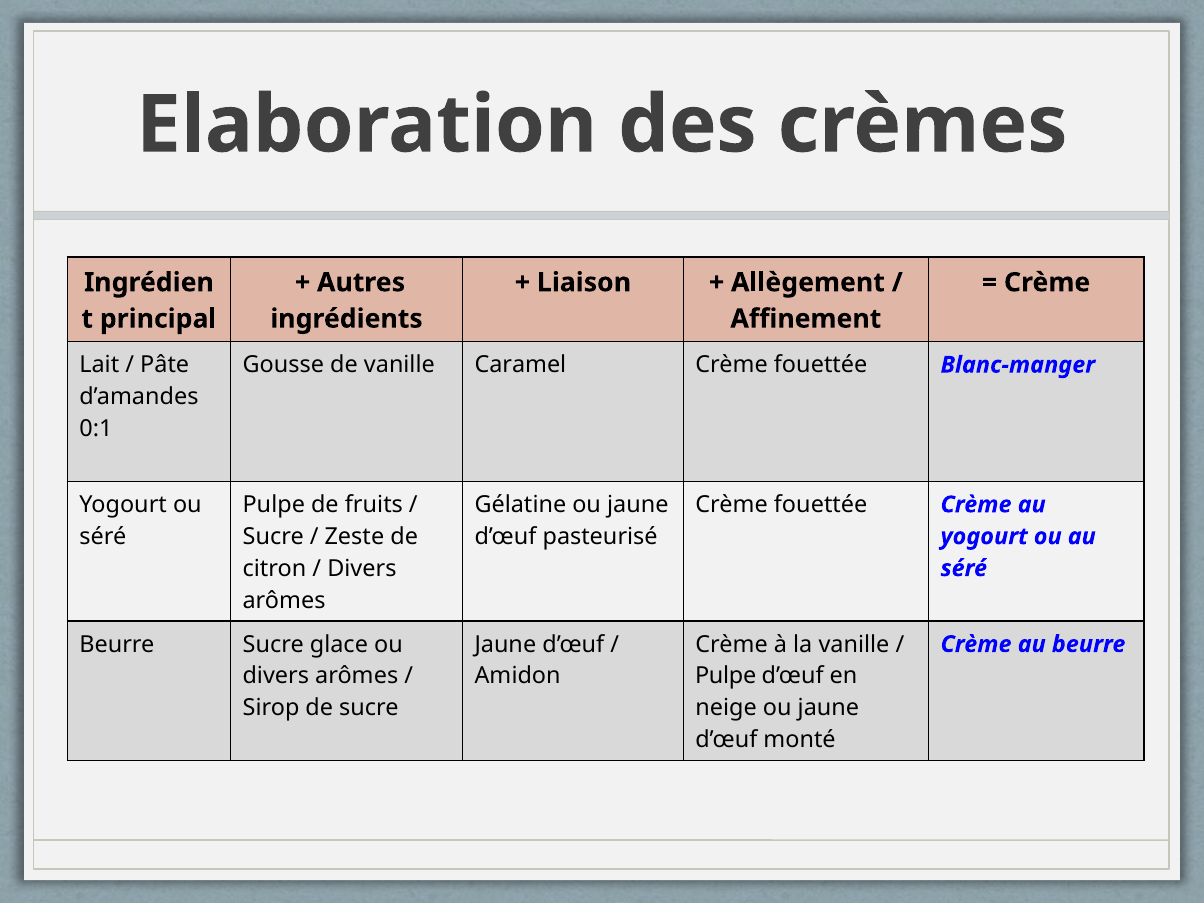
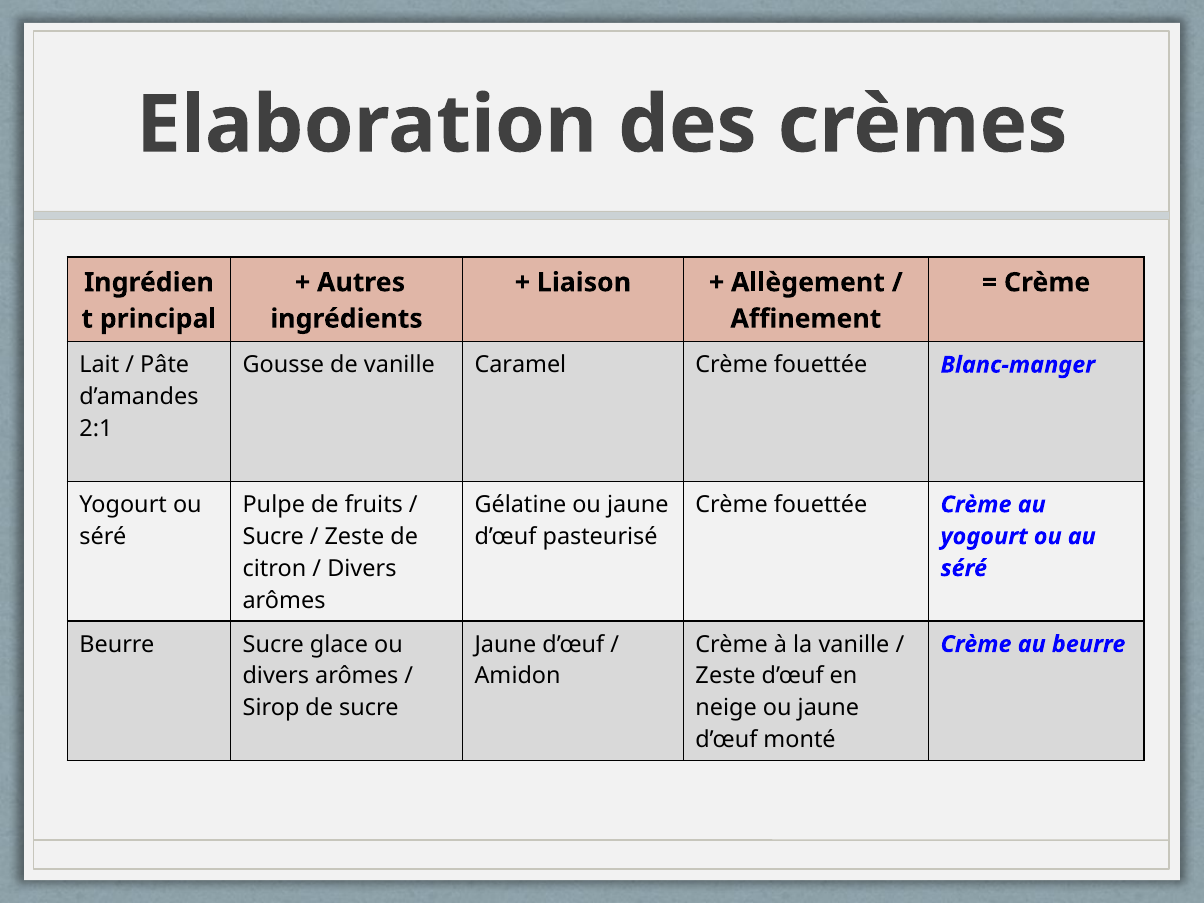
0:1: 0:1 -> 2:1
Pulpe at (726, 676): Pulpe -> Zeste
